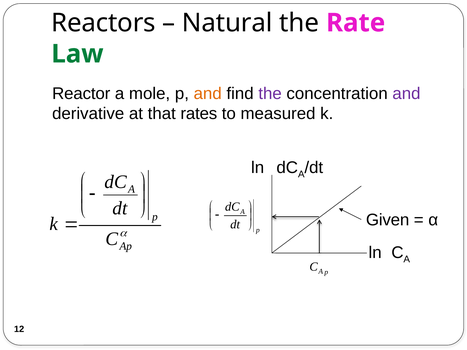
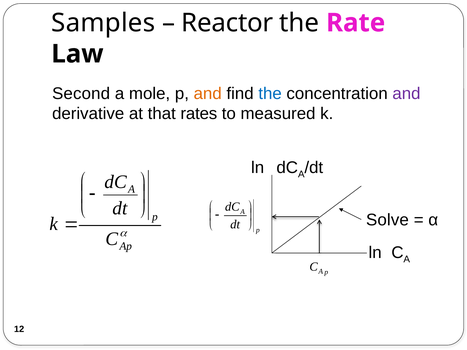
Reactors: Reactors -> Samples
Natural: Natural -> Reactor
Law colour: green -> black
Reactor: Reactor -> Second
the at (270, 94) colour: purple -> blue
Given: Given -> Solve
